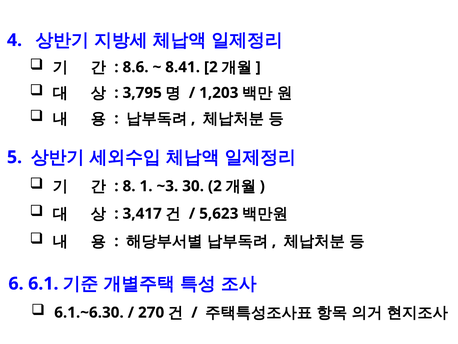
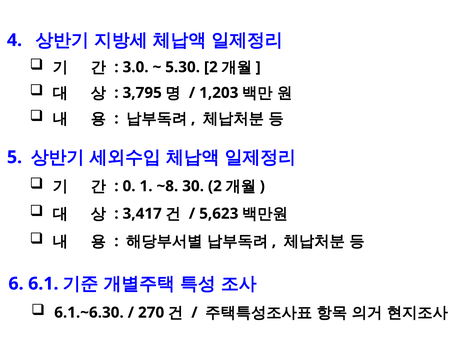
8.6: 8.6 -> 3.0
8.41: 8.41 -> 5.30
8: 8 -> 0
~3: ~3 -> ~8
